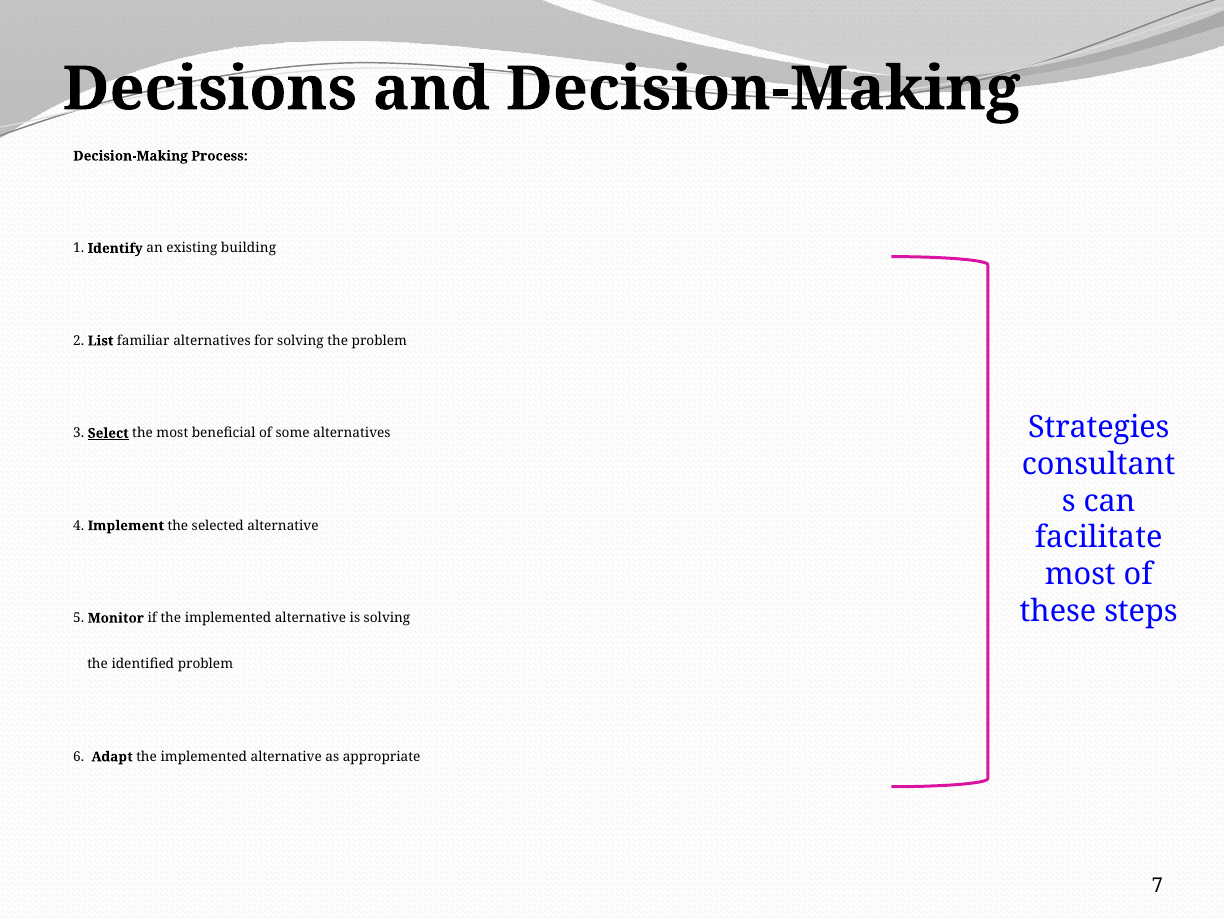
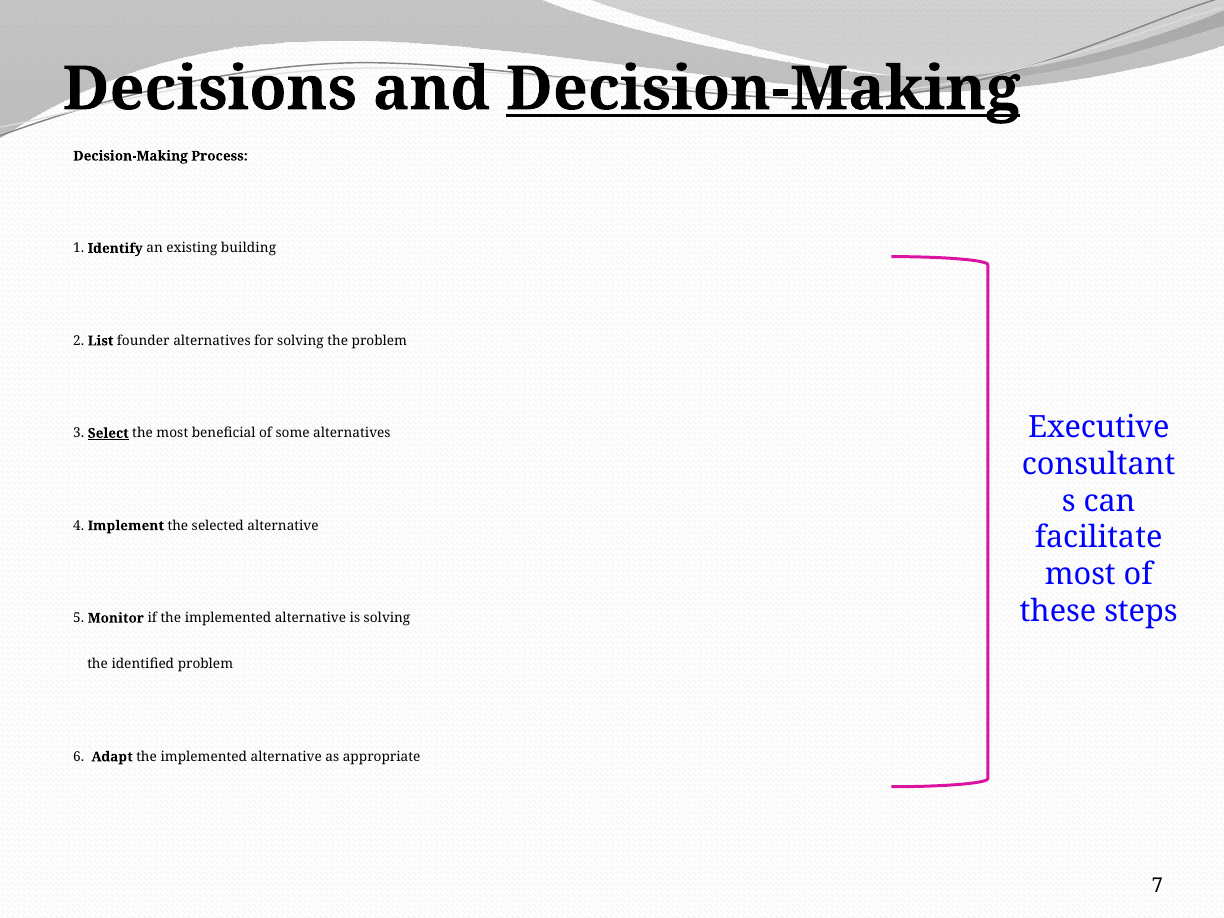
Decision-Making at (763, 89) underline: none -> present
familiar: familiar -> founder
Strategies: Strategies -> Executive
